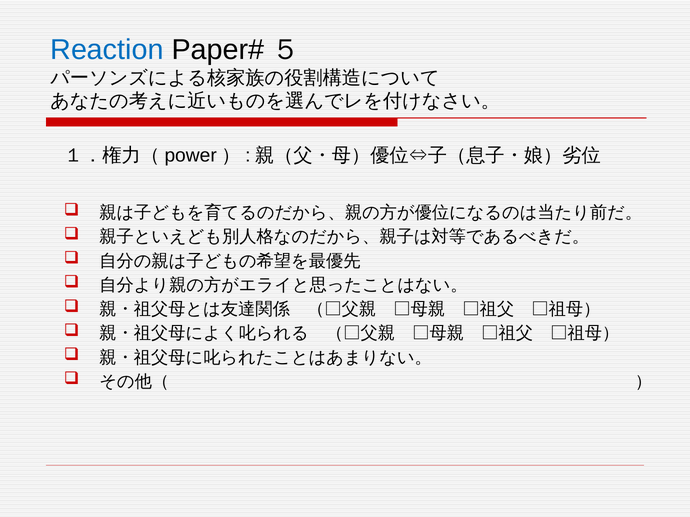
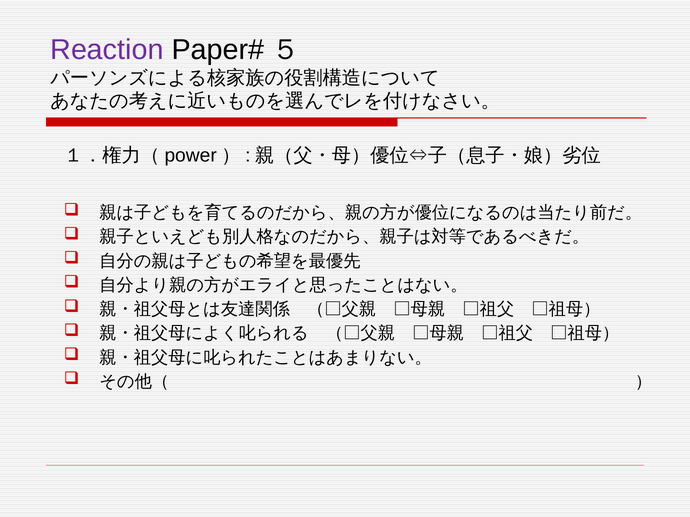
Reaction colour: blue -> purple
